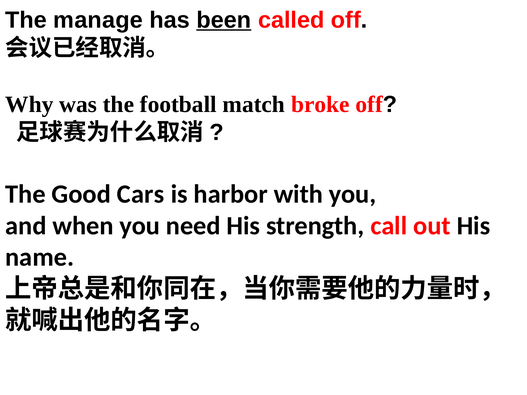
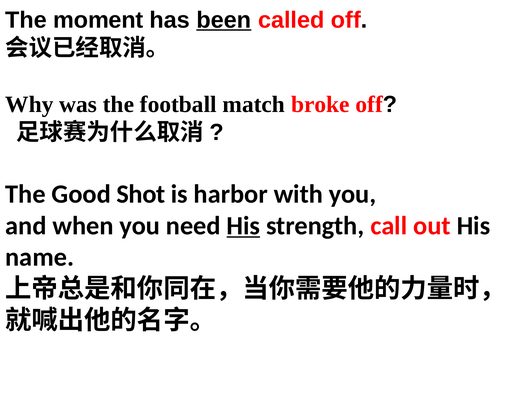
manage: manage -> moment
Cars: Cars -> Shot
His at (243, 226) underline: none -> present
